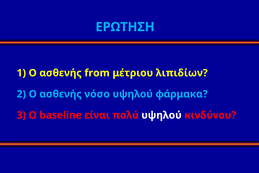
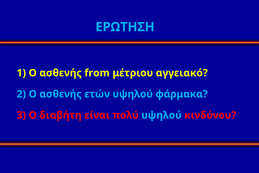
λιπιδίων: λιπιδίων -> αγγειακό
νόσο: νόσο -> ετών
baseline: baseline -> διαβήτη
υψηλού at (161, 115) colour: white -> light blue
